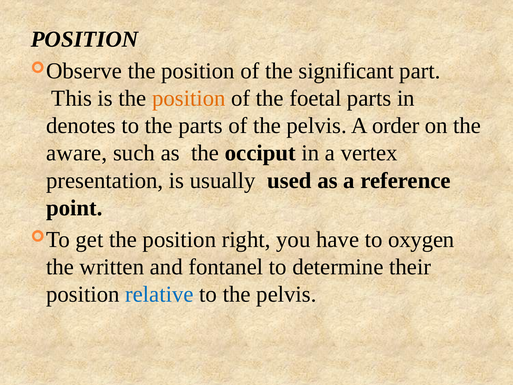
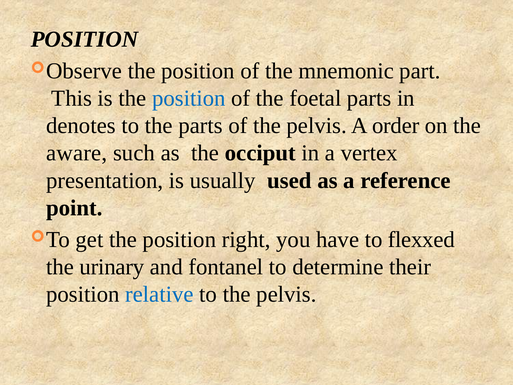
significant: significant -> mnemonic
position at (189, 98) colour: orange -> blue
oxygen: oxygen -> flexxed
written: written -> urinary
